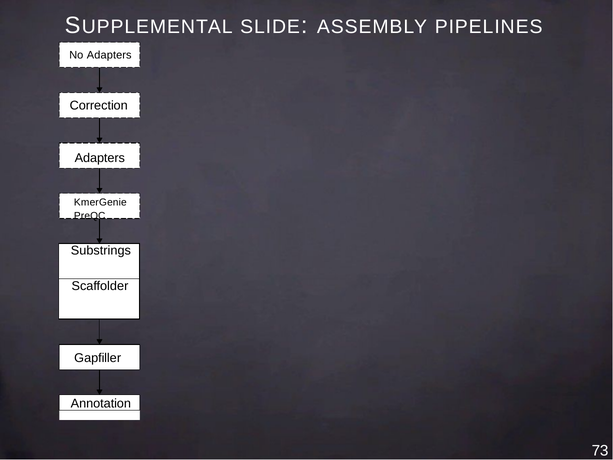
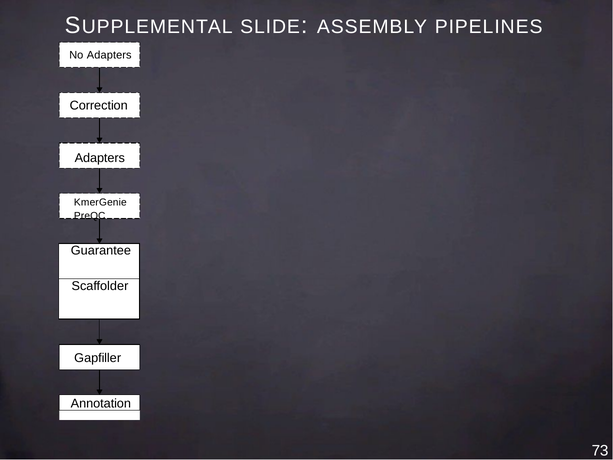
Substrings: Substrings -> Guarantee
